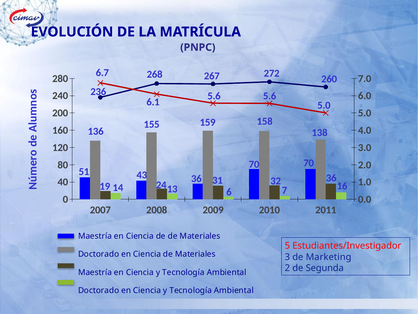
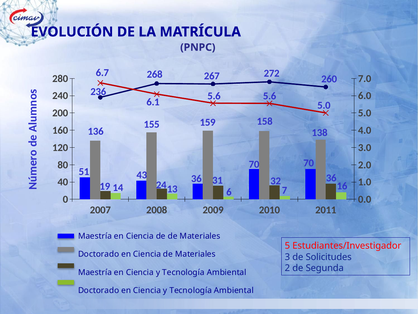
Marketing: Marketing -> Solicitudes
